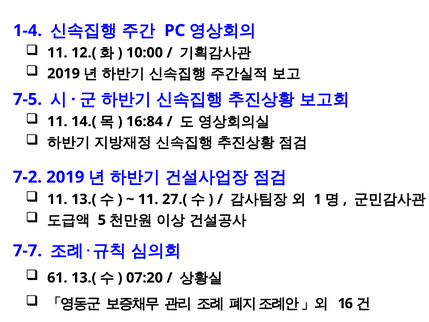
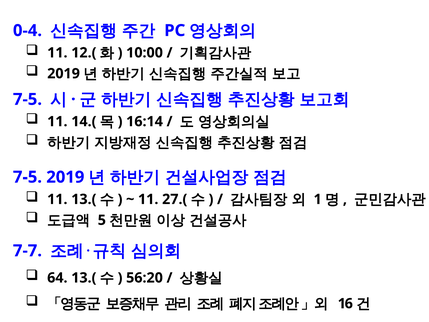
1-4: 1-4 -> 0-4
16:84: 16:84 -> 16:14
7-2 at (27, 177): 7-2 -> 7-5
61: 61 -> 64
07:20: 07:20 -> 56:20
